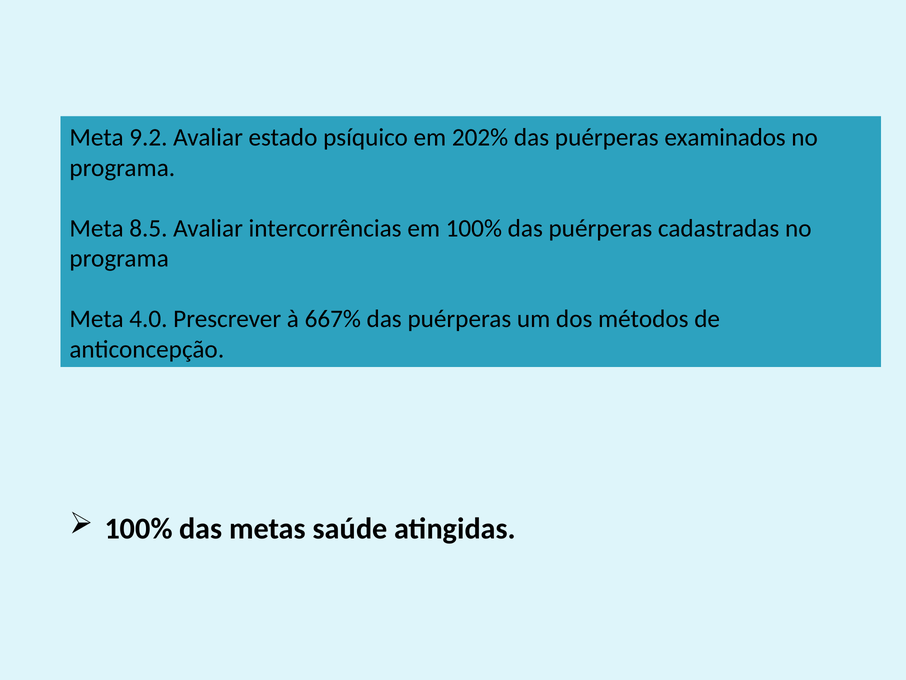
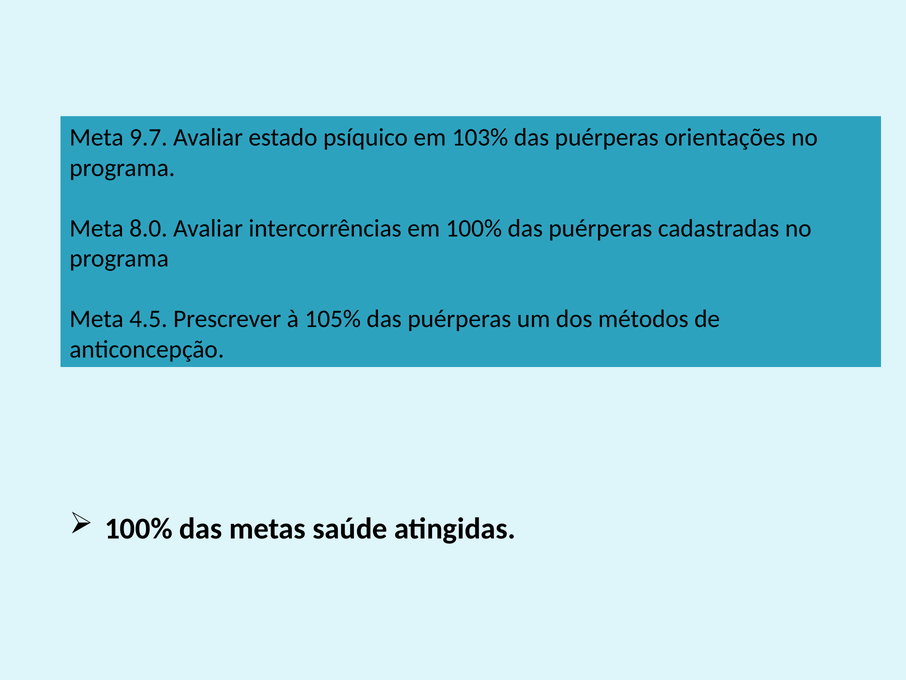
9.2: 9.2 -> 9.7
202%: 202% -> 103%
examinados: examinados -> orientações
8.5: 8.5 -> 8.0
4.0: 4.0 -> 4.5
667%: 667% -> 105%
